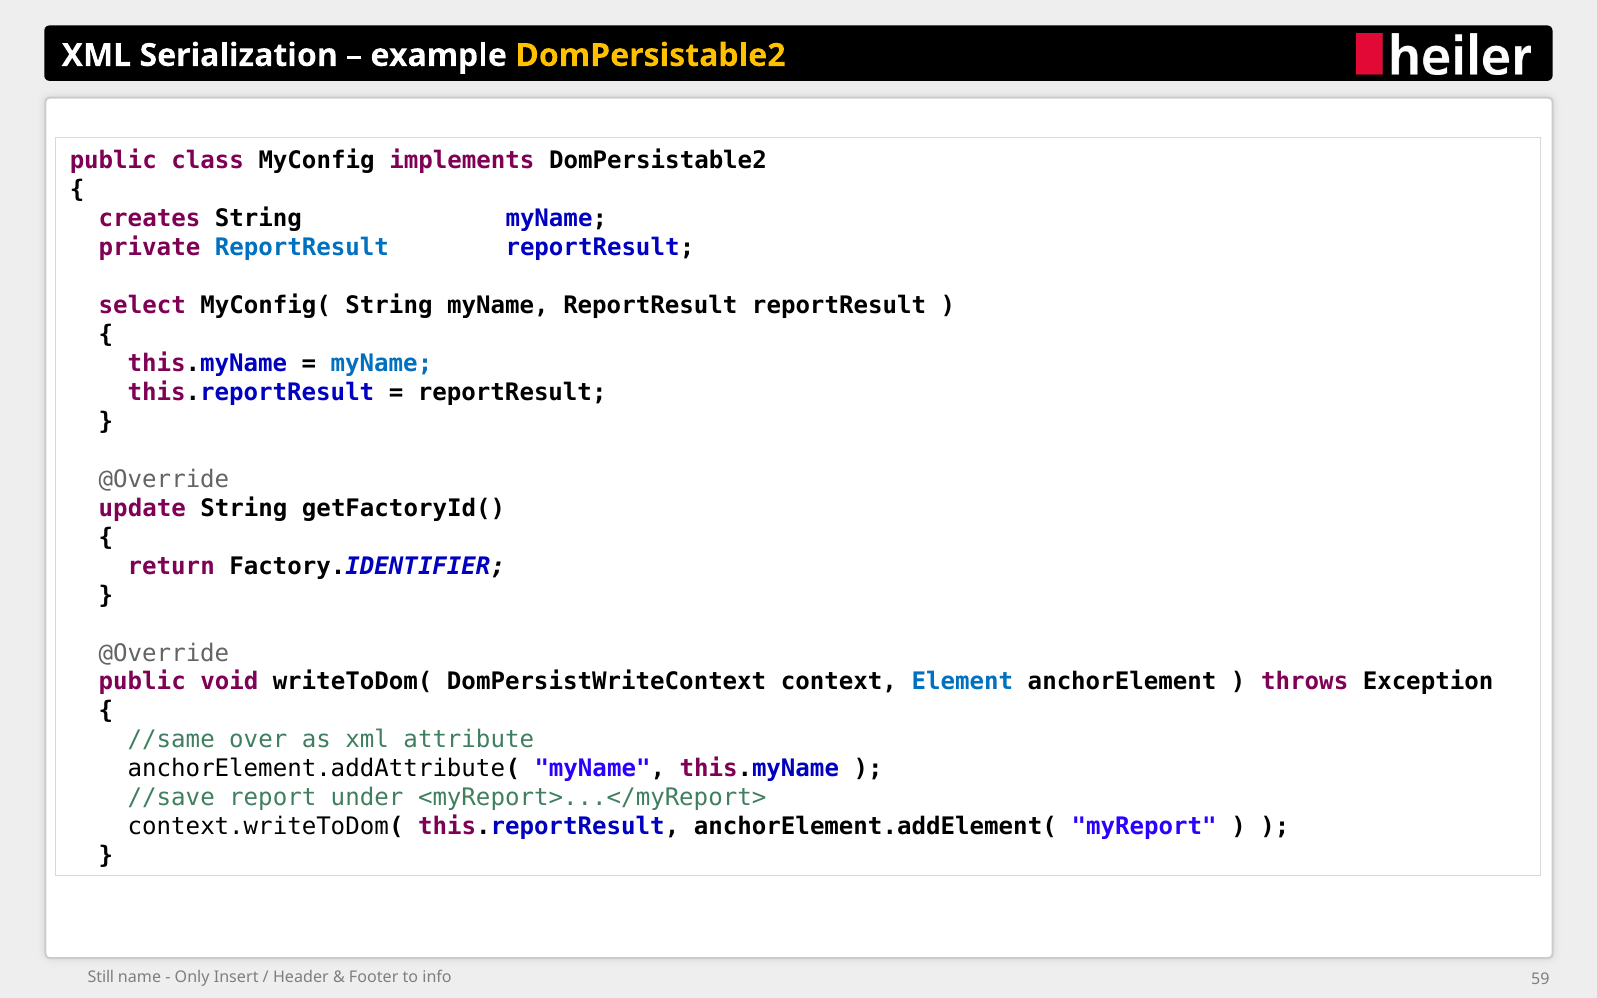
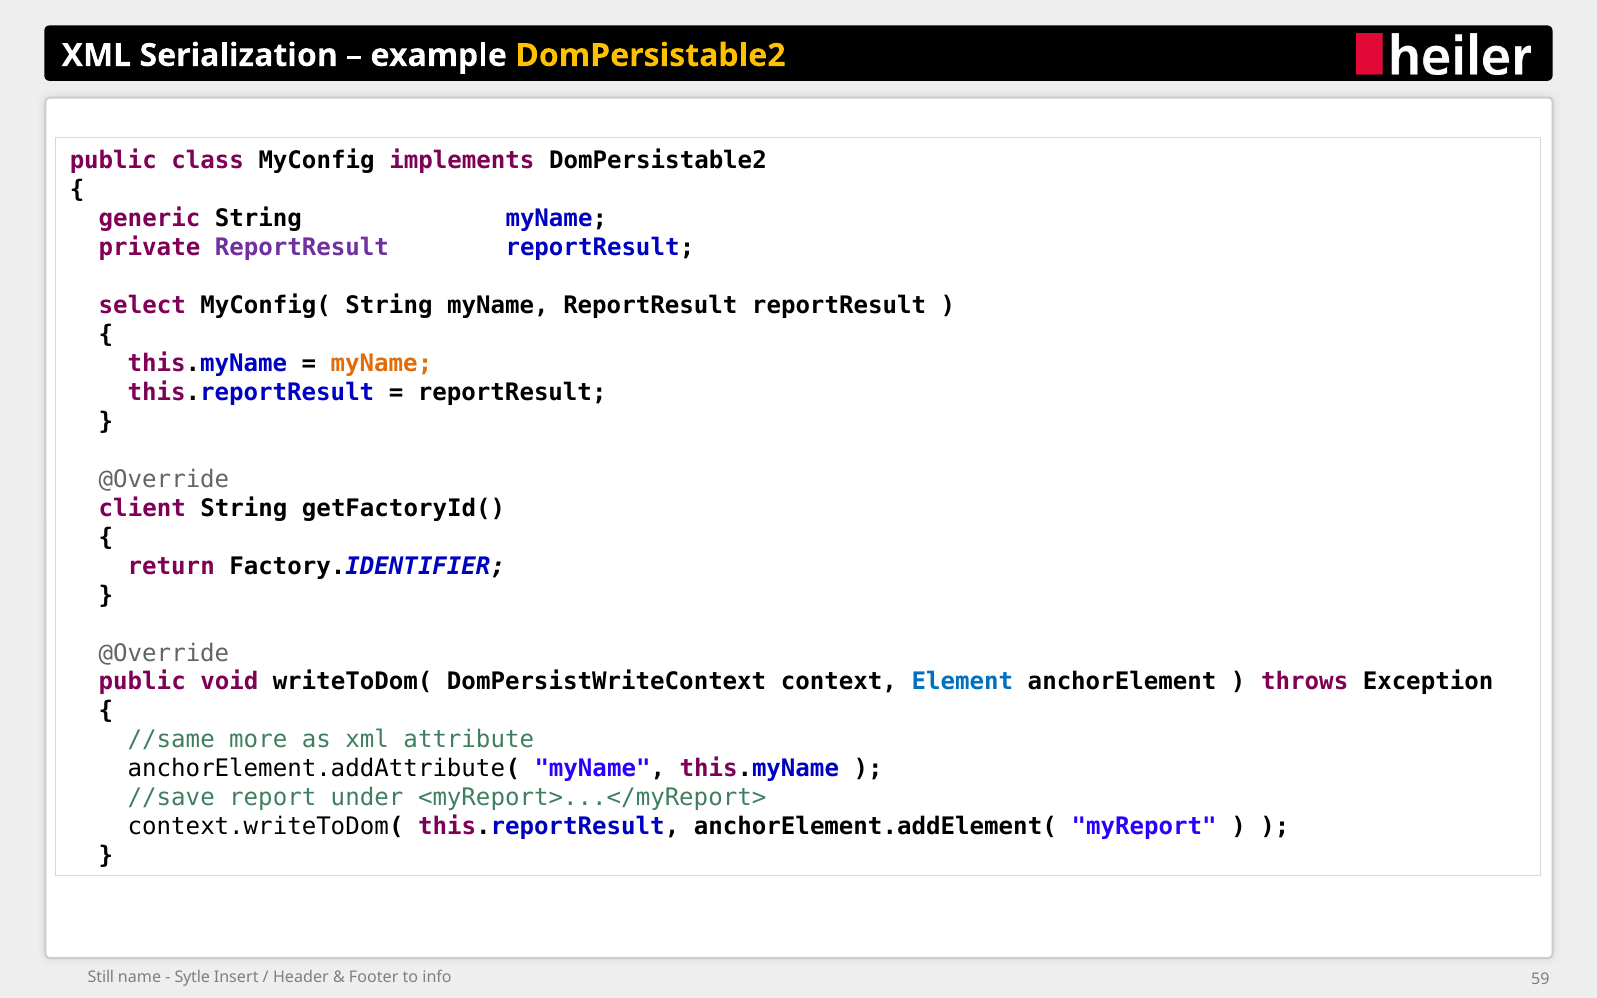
creates: creates -> generic
ReportResult at (302, 248) colour: blue -> purple
myName at (381, 363) colour: blue -> orange
update: update -> client
over: over -> more
Only: Only -> Sytle
